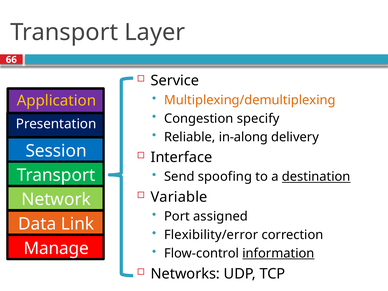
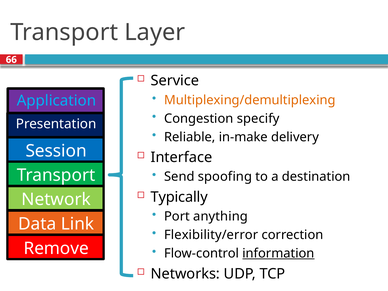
Application colour: yellow -> light blue
in-along: in-along -> in-make
destination underline: present -> none
Variable: Variable -> Typically
assigned: assigned -> anything
Manage: Manage -> Remove
